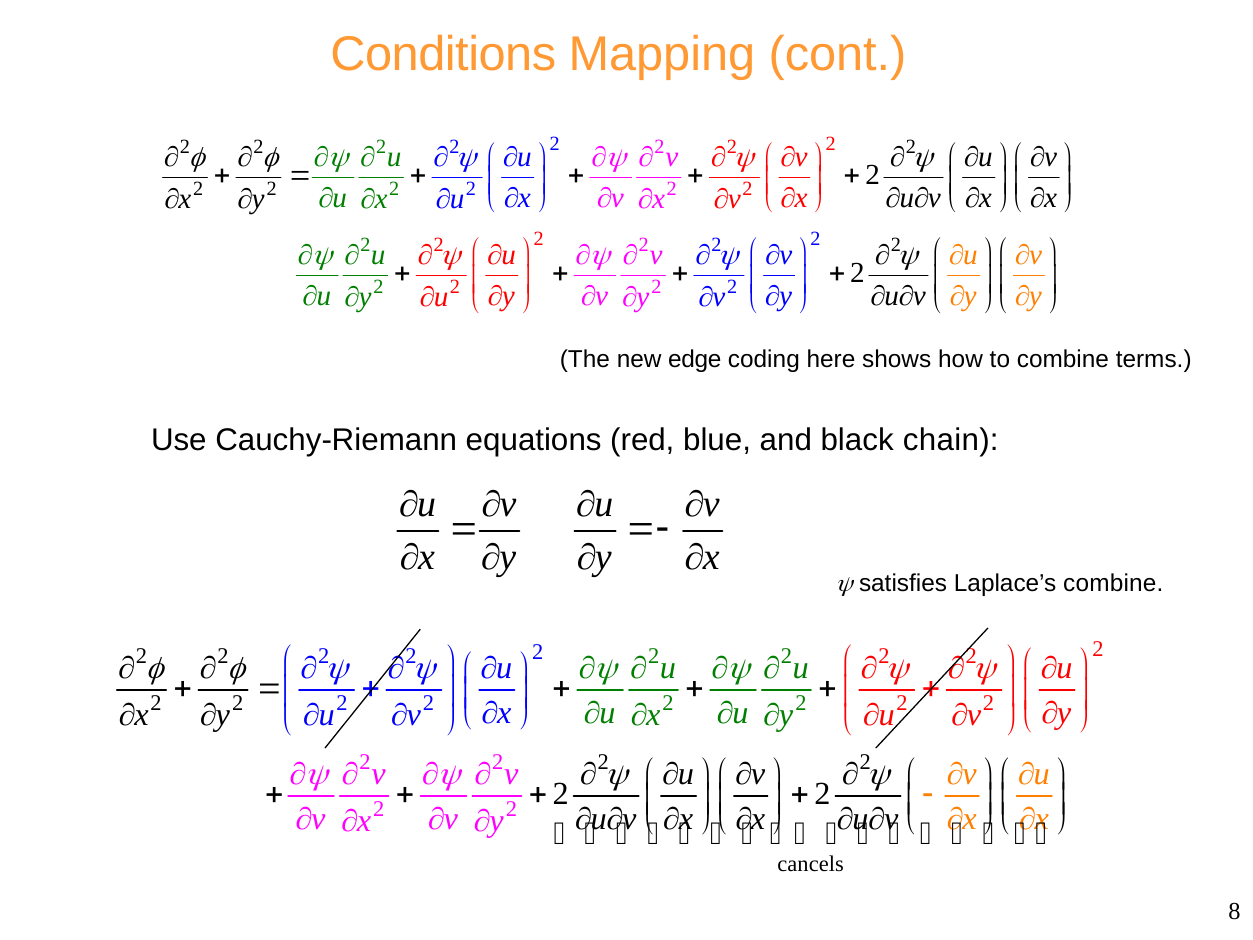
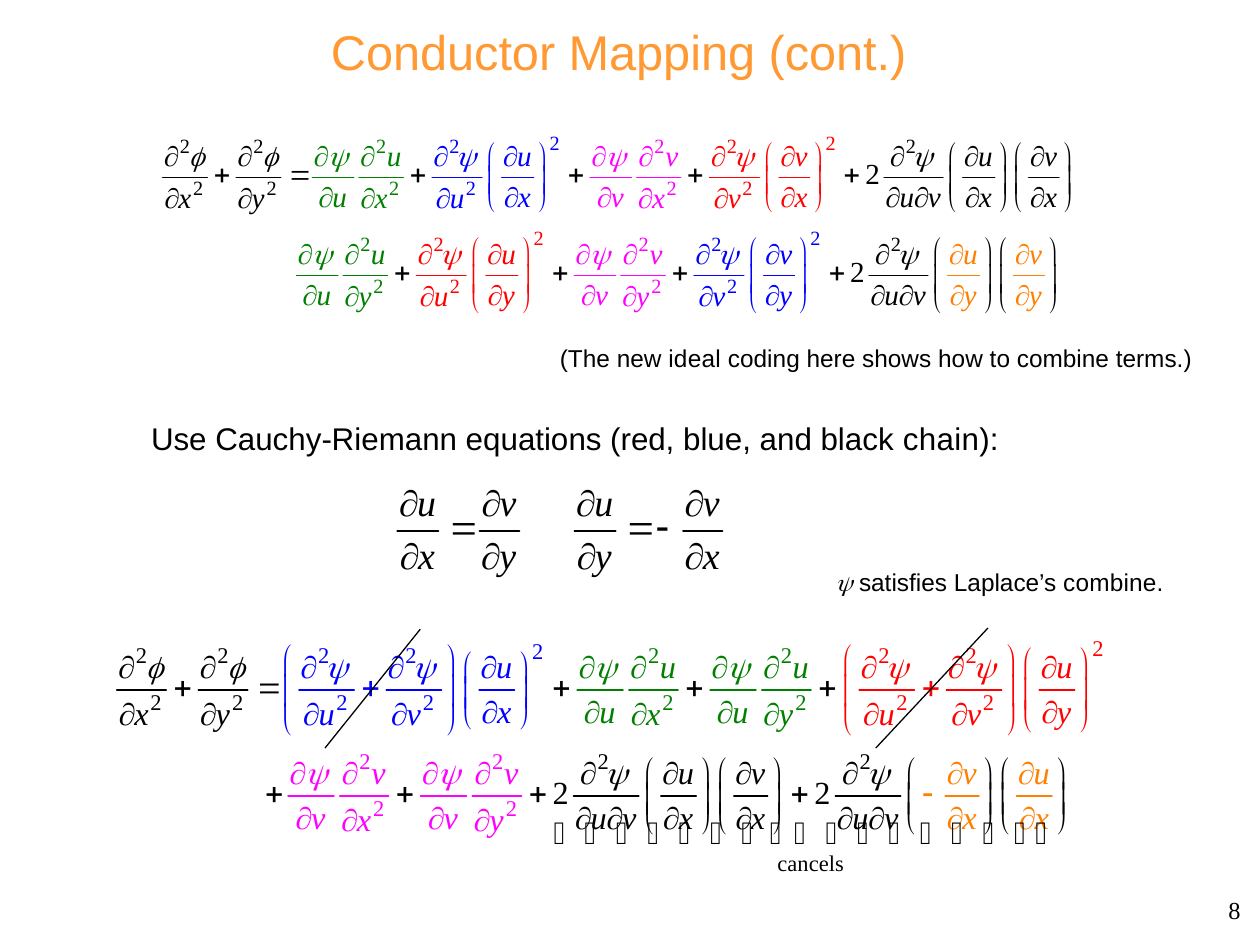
Conditions: Conditions -> Conductor
edge: edge -> ideal
